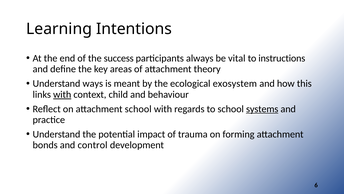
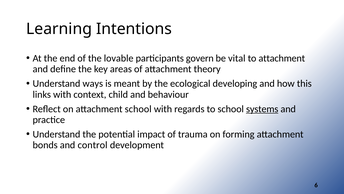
success: success -> lovable
always: always -> govern
to instructions: instructions -> attachment
exosystem: exosystem -> developing
with at (62, 94) underline: present -> none
